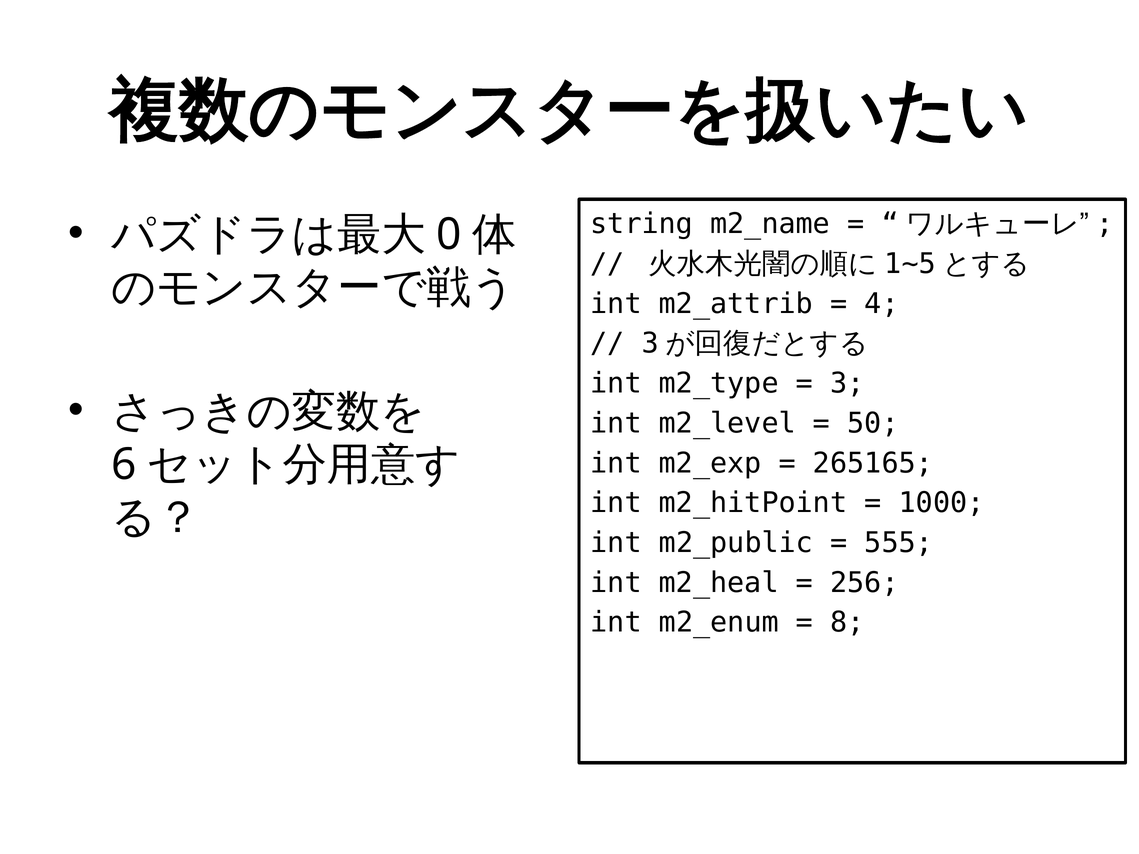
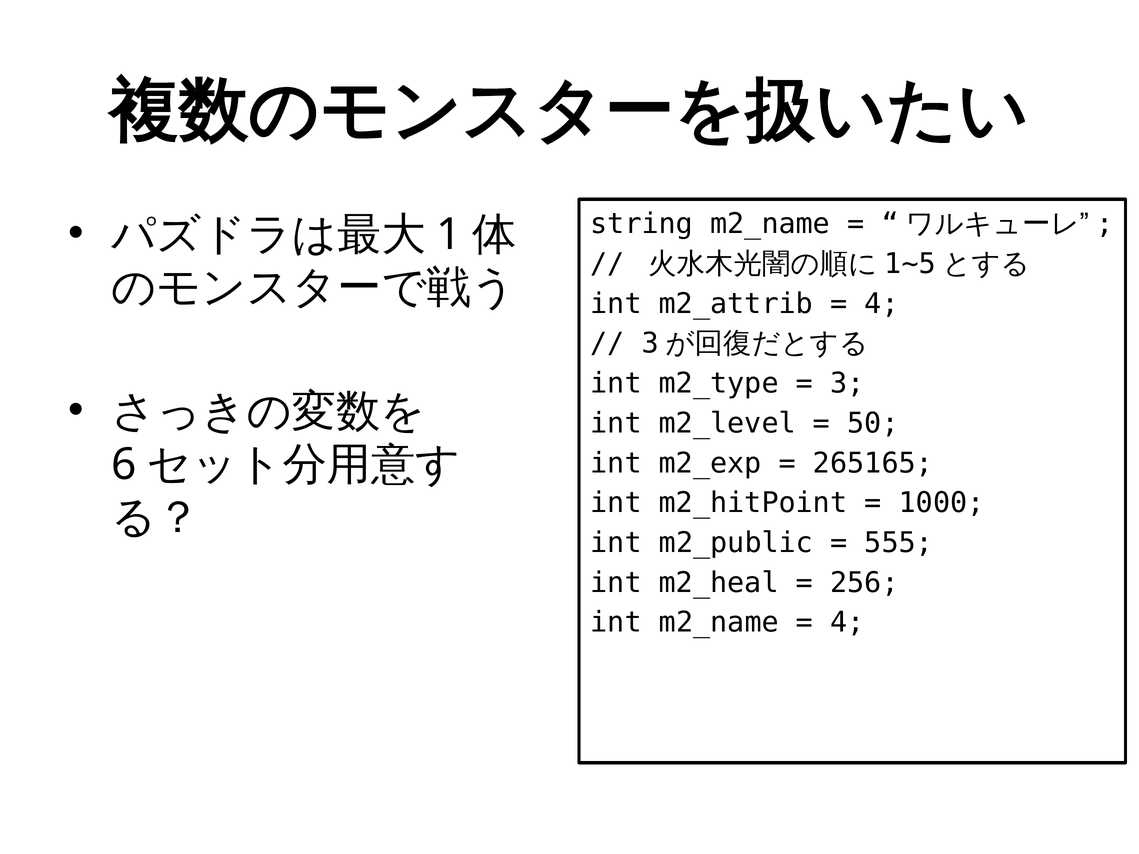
0: 0 -> 1
int m2_enum: m2_enum -> m2_name
8 at (847, 623): 8 -> 4
